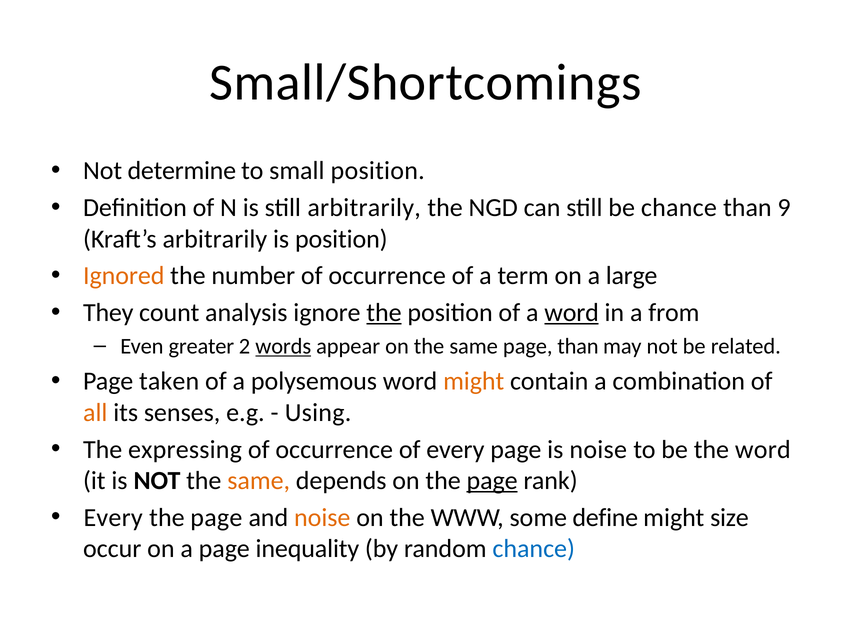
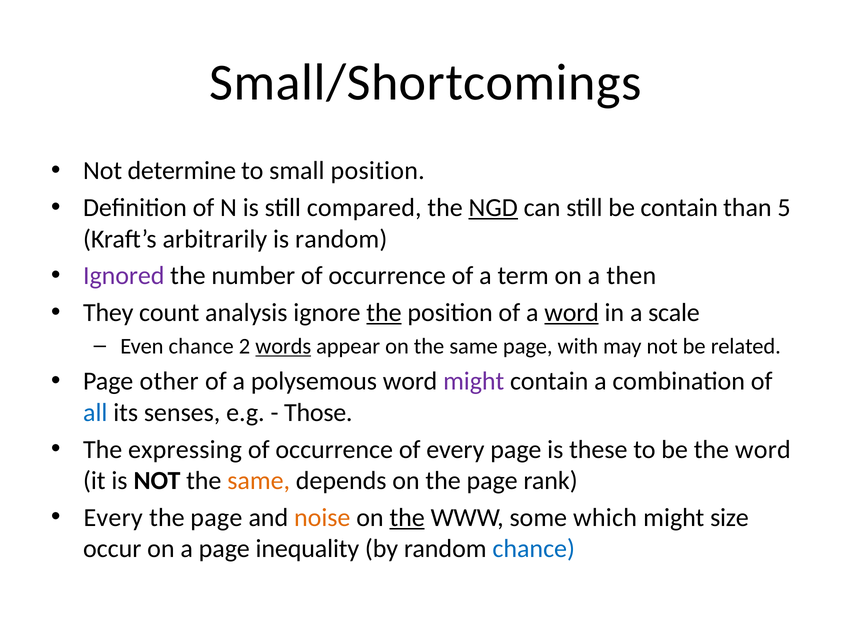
still arbitrarily: arbitrarily -> compared
NGD underline: none -> present
be chance: chance -> contain
9: 9 -> 5
is position: position -> random
Ignored colour: orange -> purple
large: large -> then
from: from -> scale
Even greater: greater -> chance
page than: than -> with
taken: taken -> other
might at (474, 381) colour: orange -> purple
all colour: orange -> blue
Using: Using -> Those
is noise: noise -> these
page at (492, 481) underline: present -> none
the at (407, 518) underline: none -> present
define: define -> which
